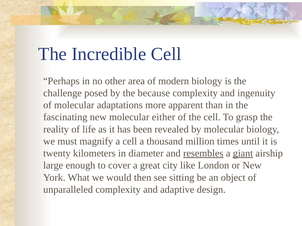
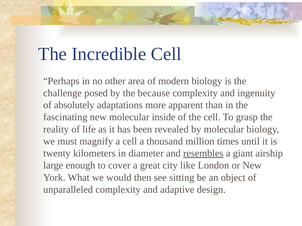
of molecular: molecular -> absolutely
either: either -> inside
giant underline: present -> none
